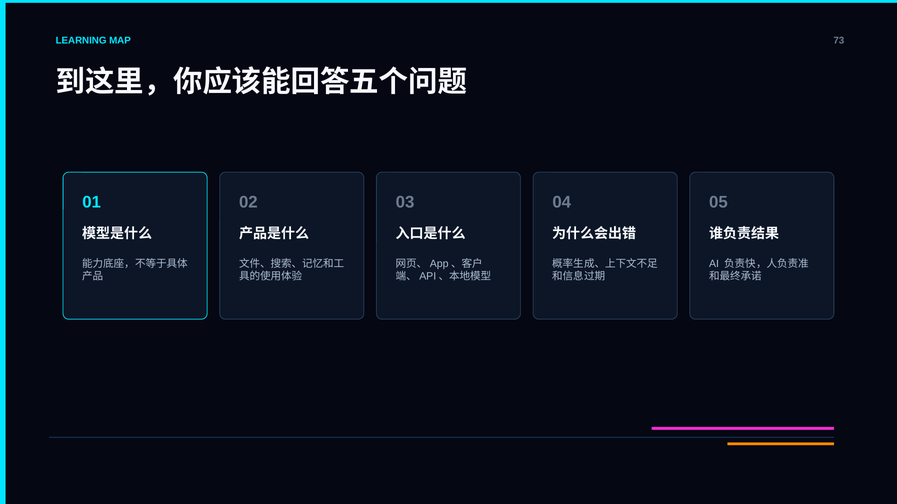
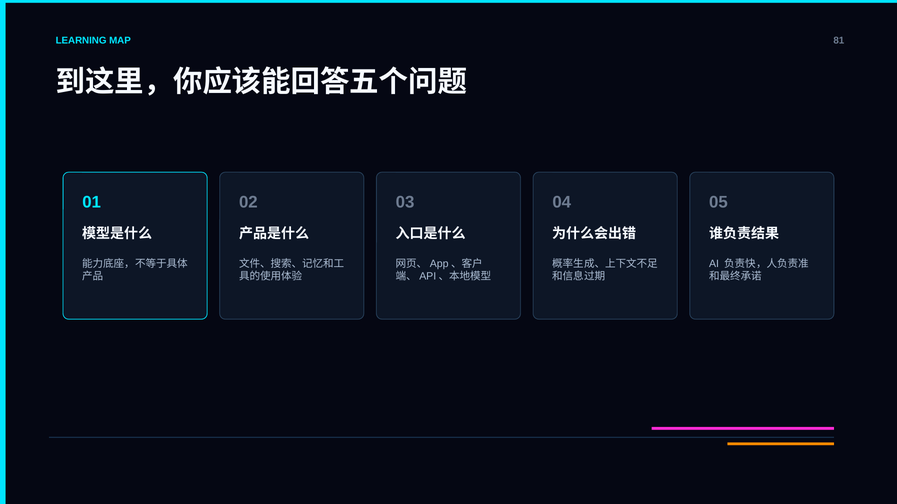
73: 73 -> 81
